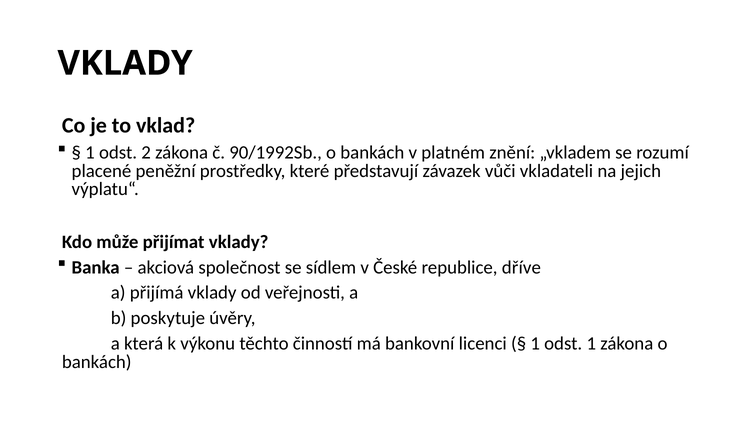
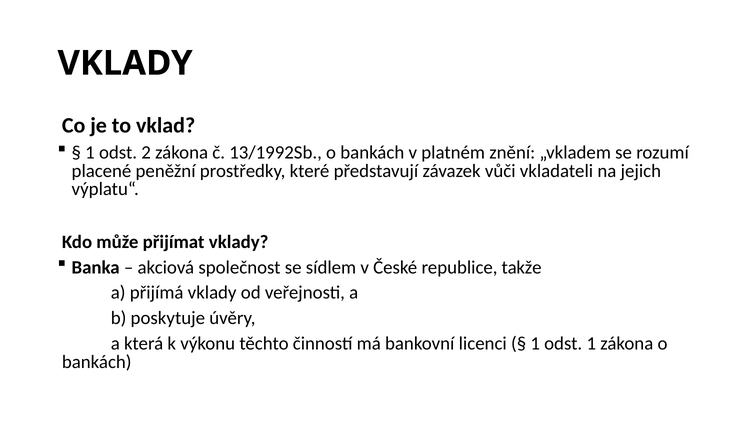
90/1992Sb: 90/1992Sb -> 13/1992Sb
dříve: dříve -> takže
